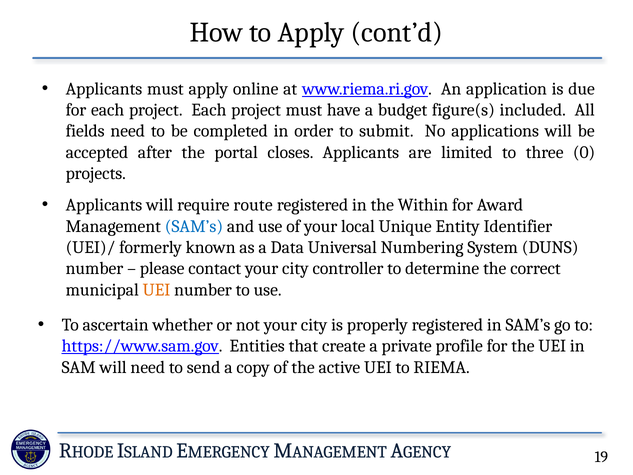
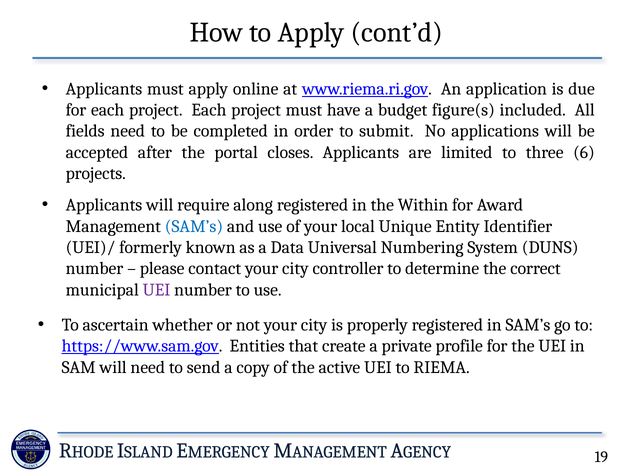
0: 0 -> 6
route: route -> along
UEI at (156, 290) colour: orange -> purple
